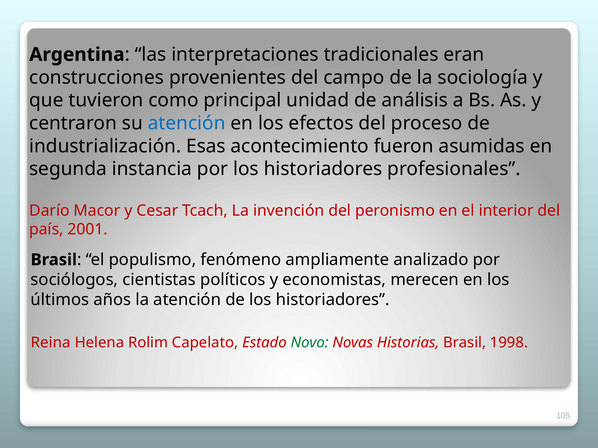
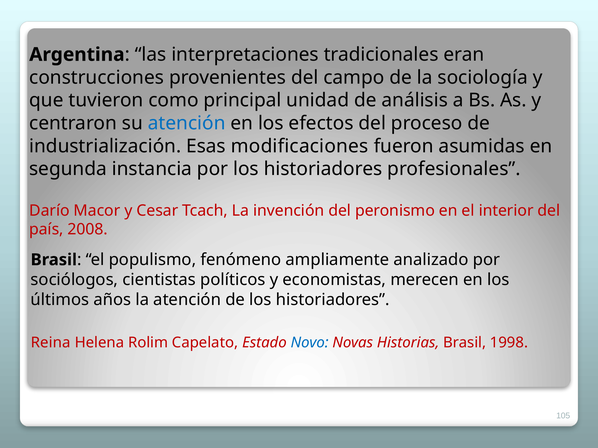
acontecimiento: acontecimiento -> modificaciones
2001: 2001 -> 2008
Novo colour: green -> blue
